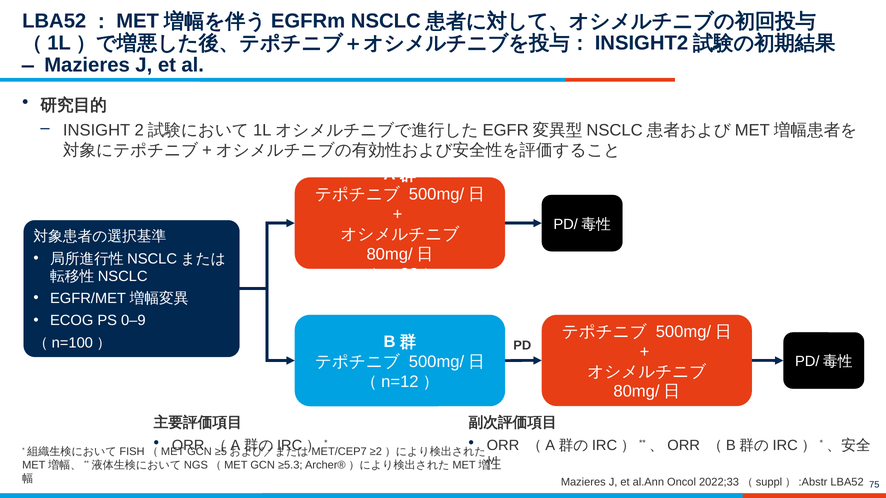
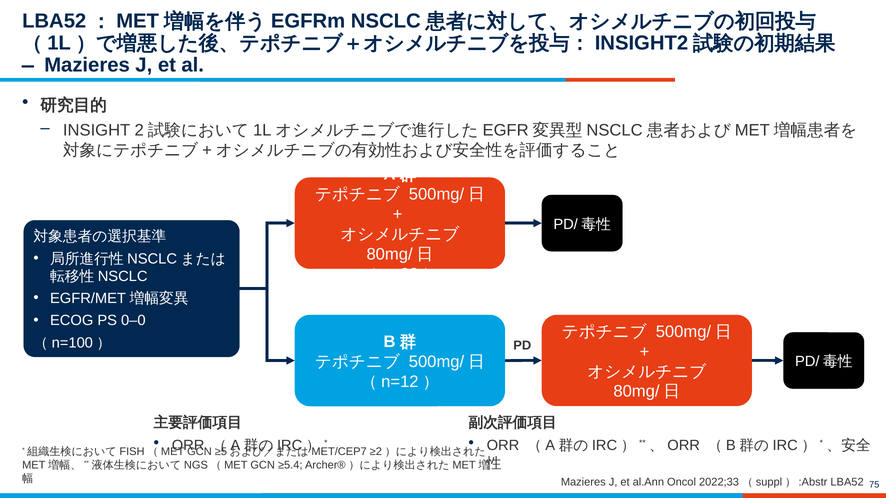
0–9: 0–9 -> 0–0
≥5.3: ≥5.3 -> ≥5.4
